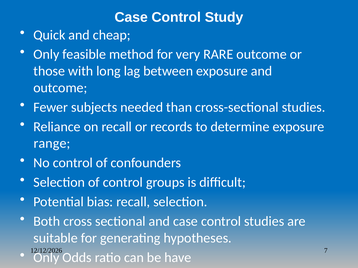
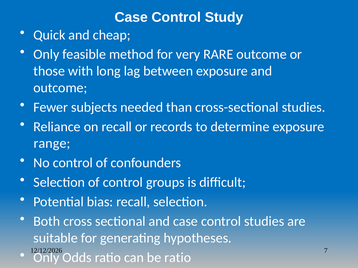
be have: have -> ratio
